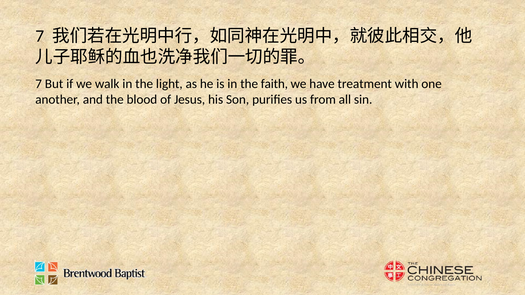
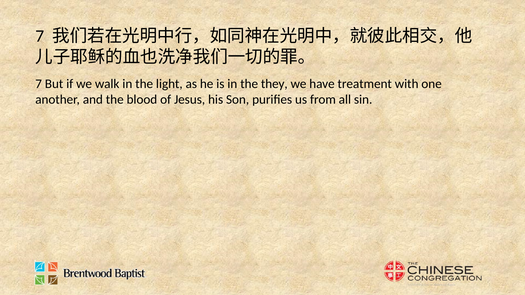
faith: faith -> they
